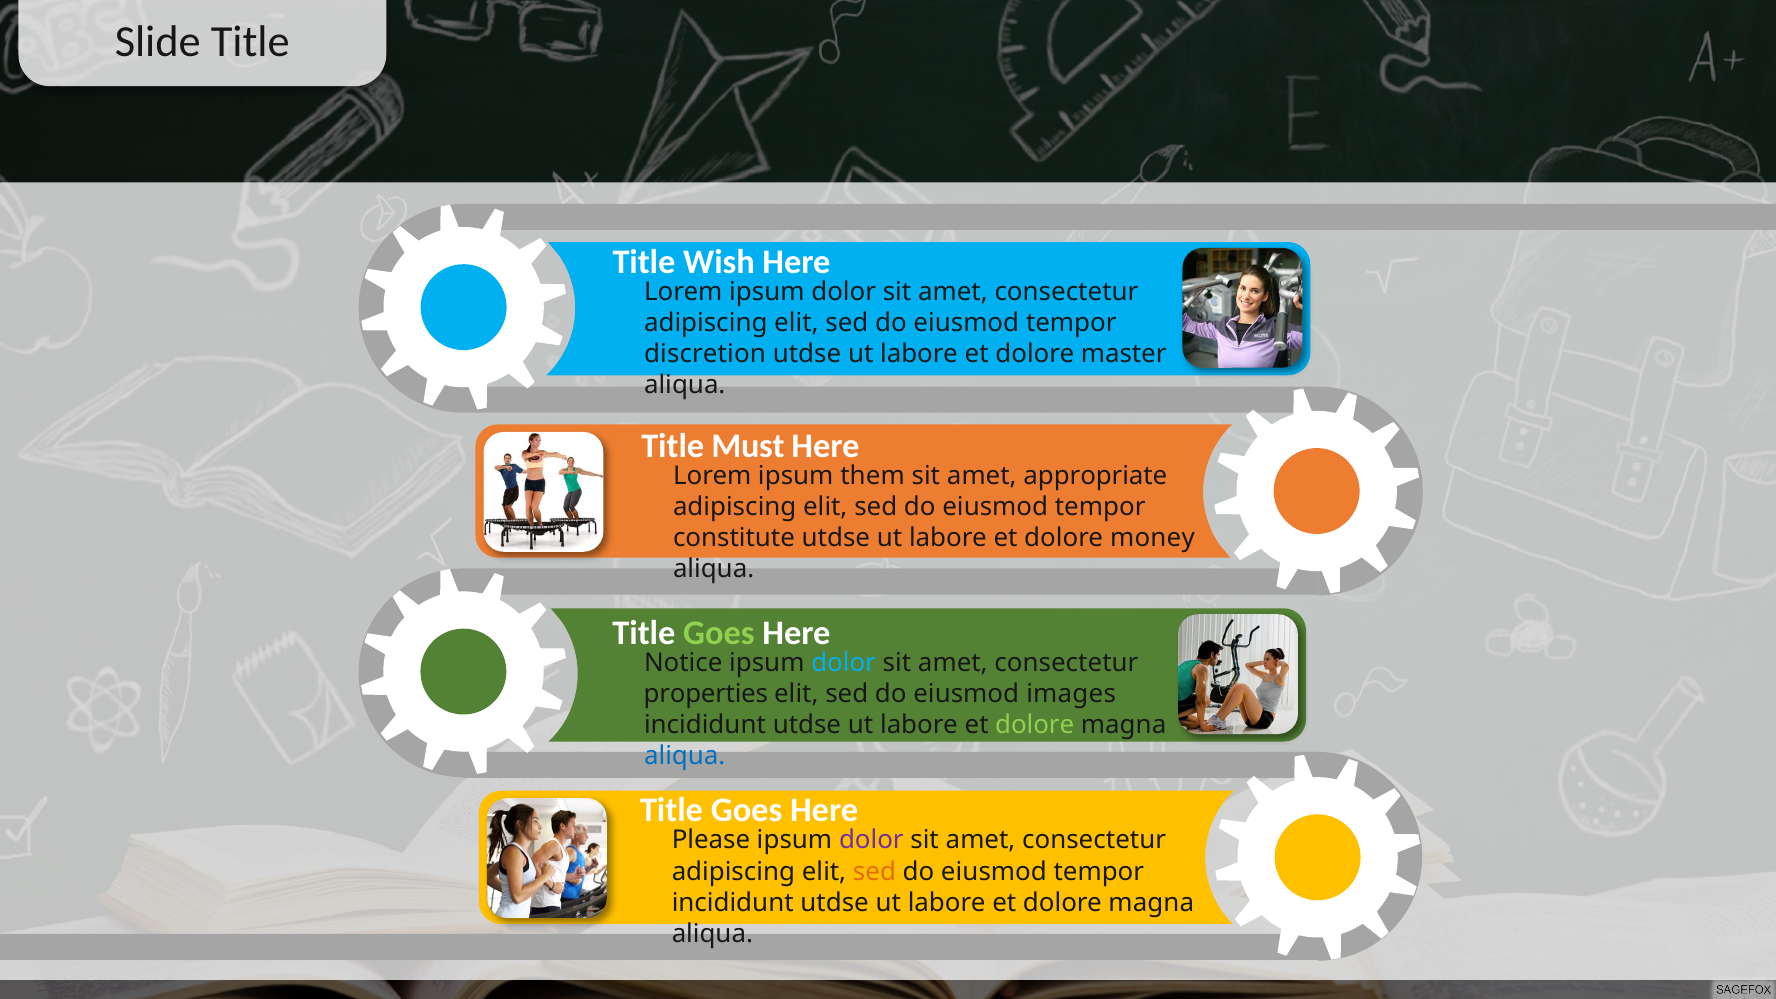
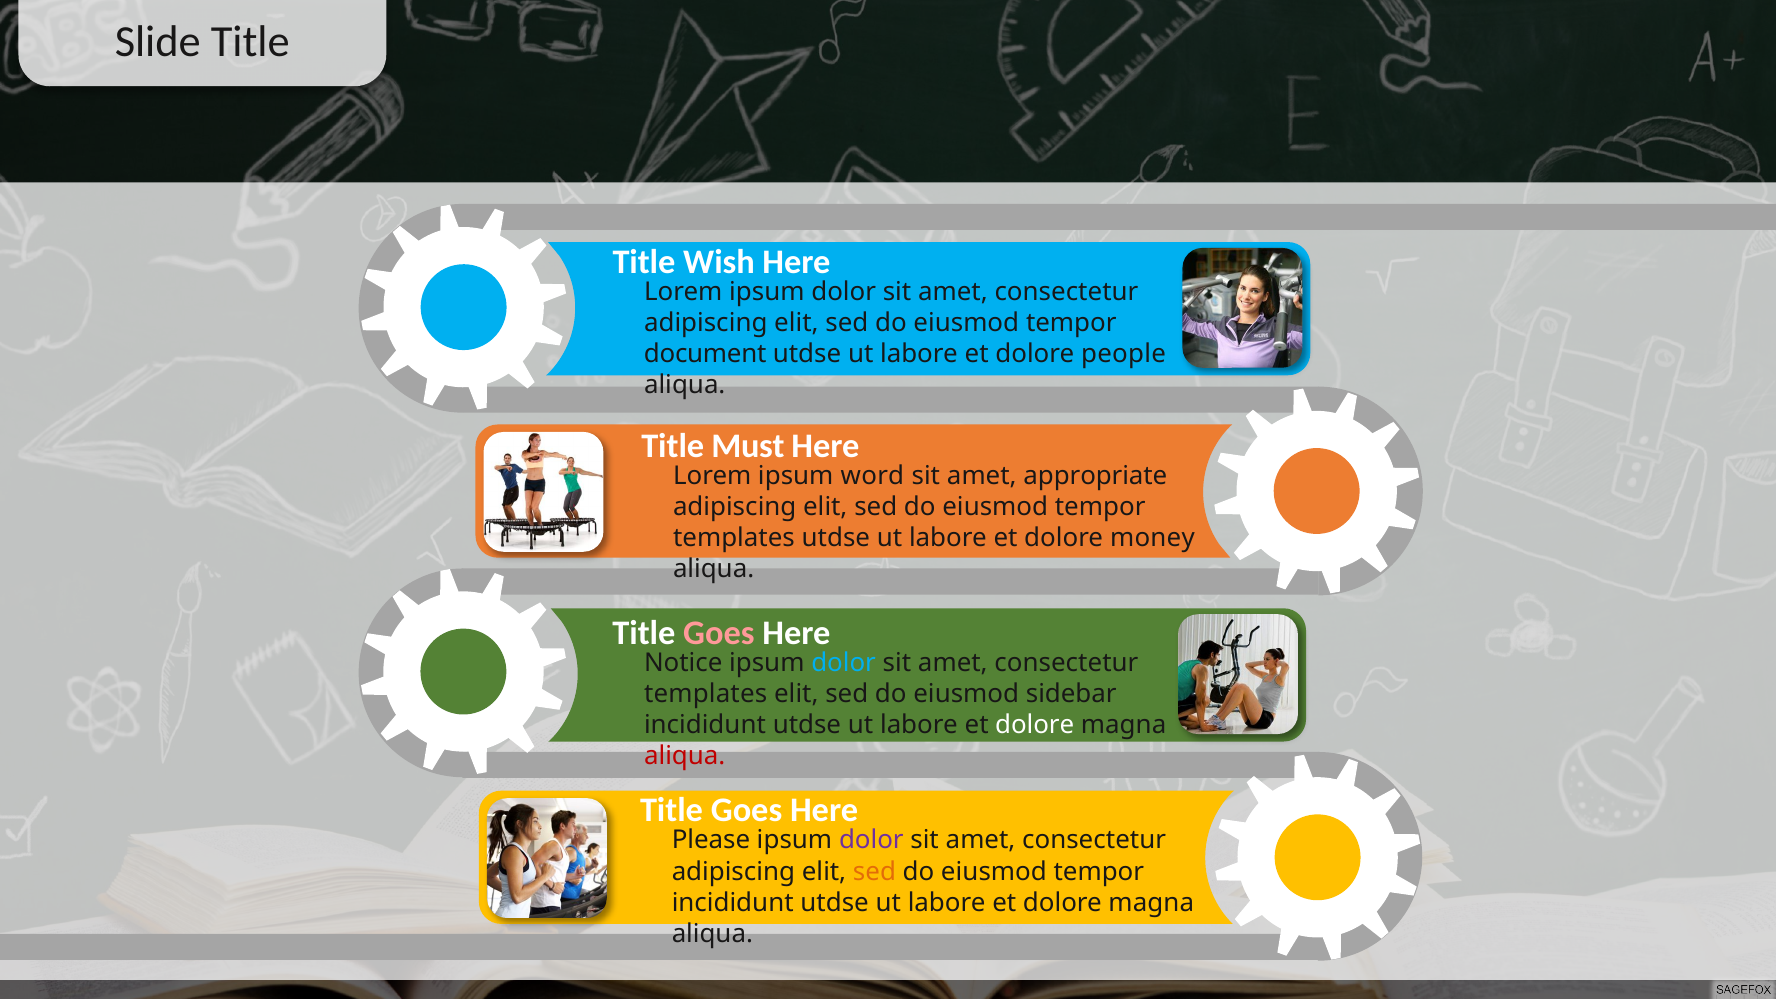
discretion: discretion -> document
master: master -> people
them: them -> word
constitute at (734, 538): constitute -> templates
Goes at (719, 633) colour: light green -> pink
properties at (706, 694): properties -> templates
images: images -> sidebar
dolore at (1035, 725) colour: light green -> white
aliqua at (685, 756) colour: blue -> red
